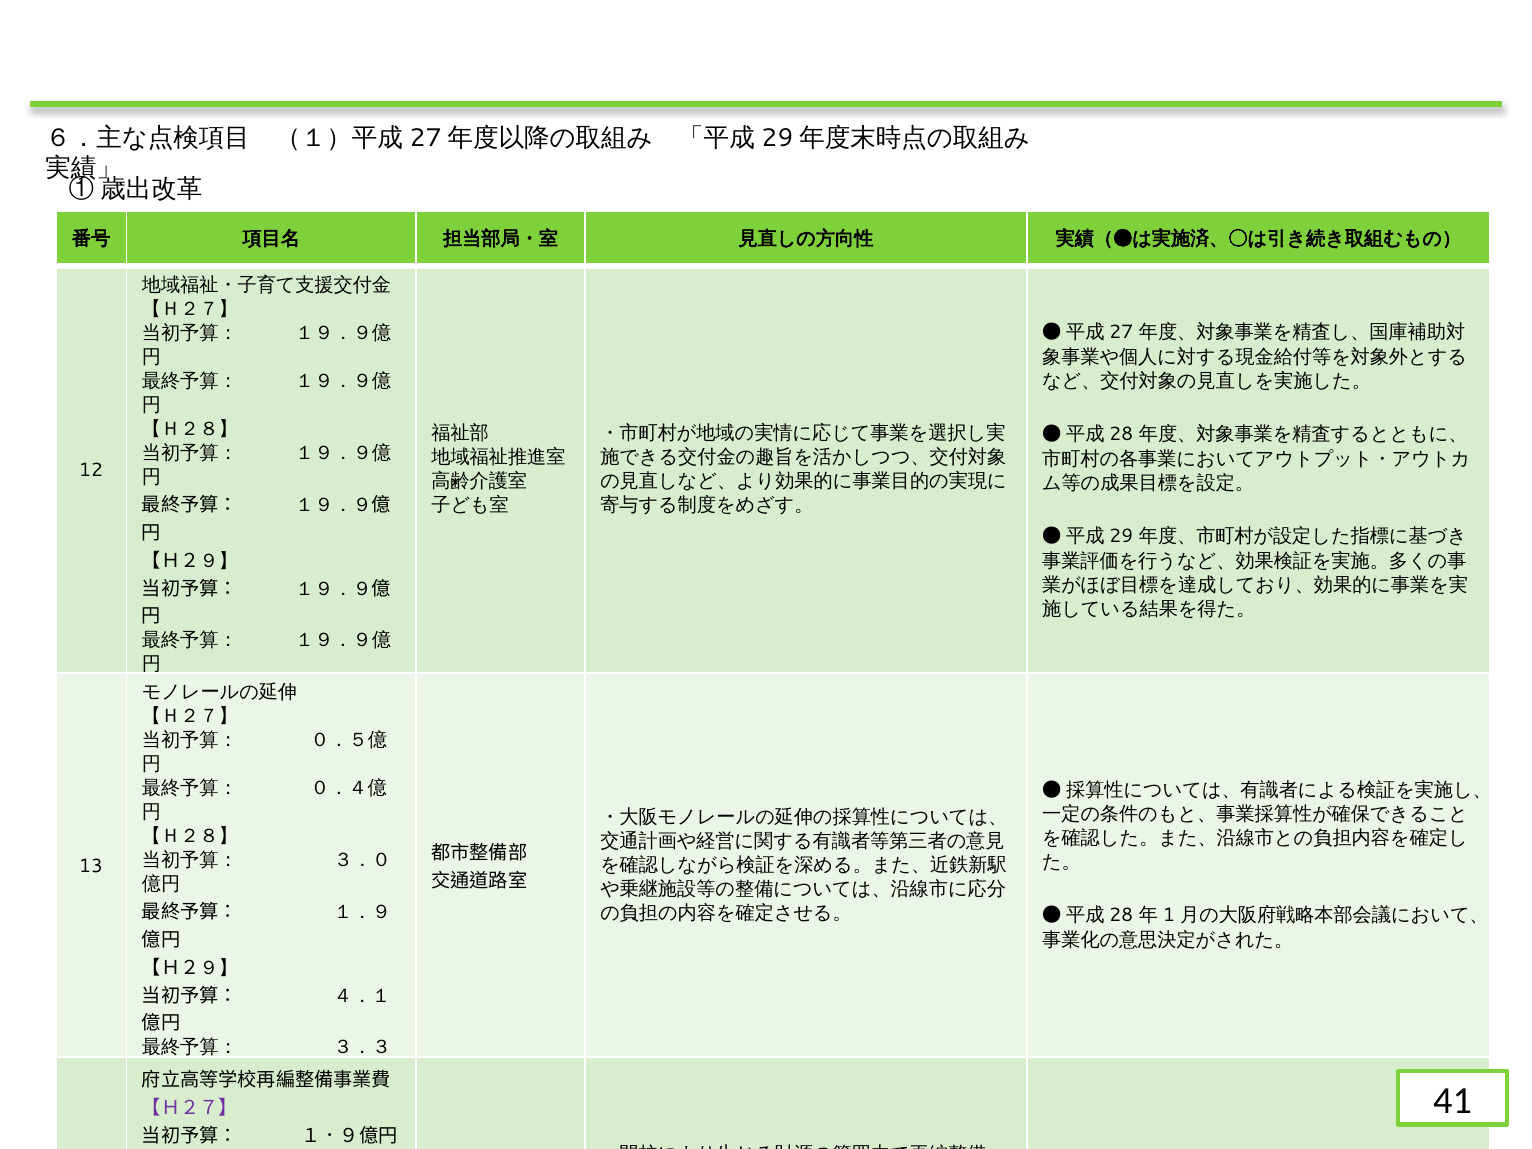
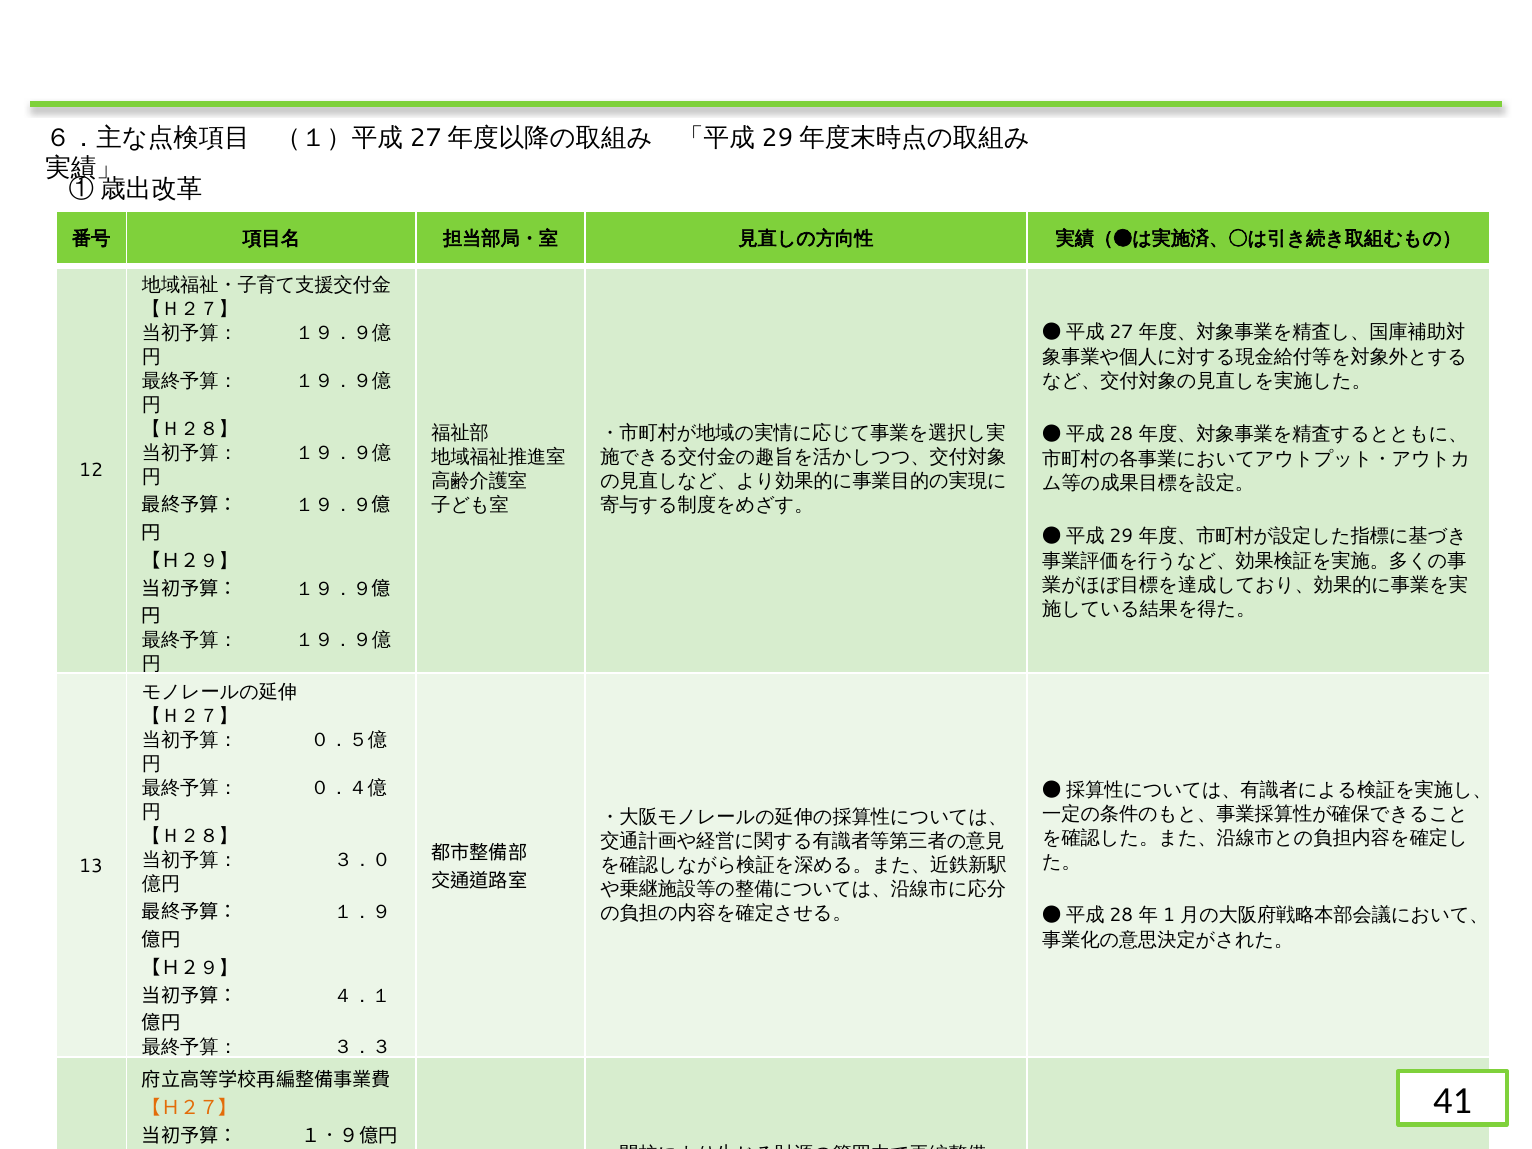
【Ｈ２７】 at (190, 1108) colour: purple -> orange
